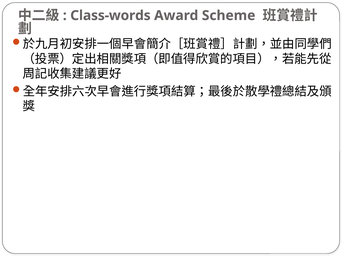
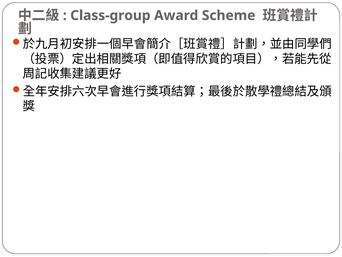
Class-words: Class-words -> Class-group
